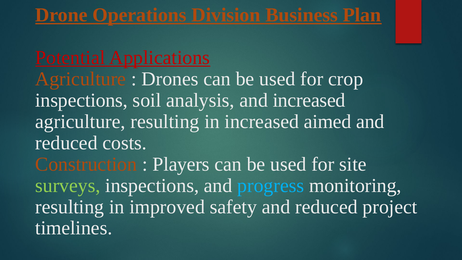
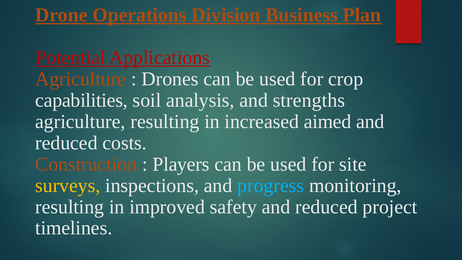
inspections at (82, 100): inspections -> capabilities
and increased: increased -> strengths
surveys colour: light green -> yellow
